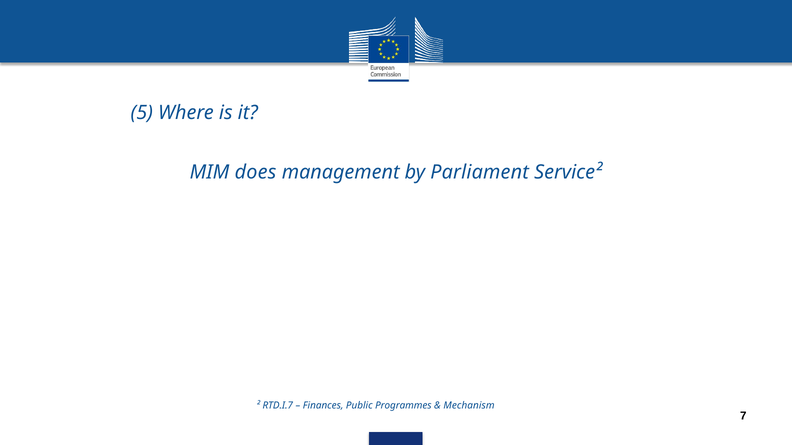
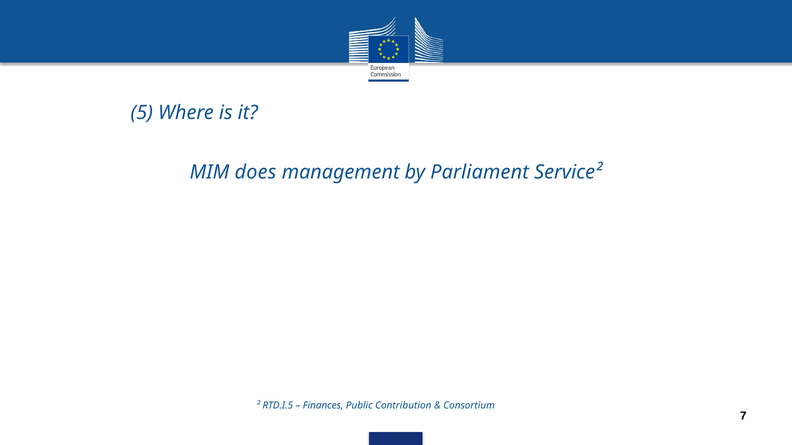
RTD.I.7: RTD.I.7 -> RTD.I.5
Programmes: Programmes -> Contribution
Mechanism: Mechanism -> Consortium
